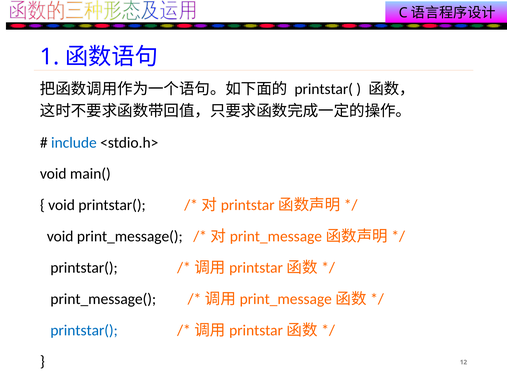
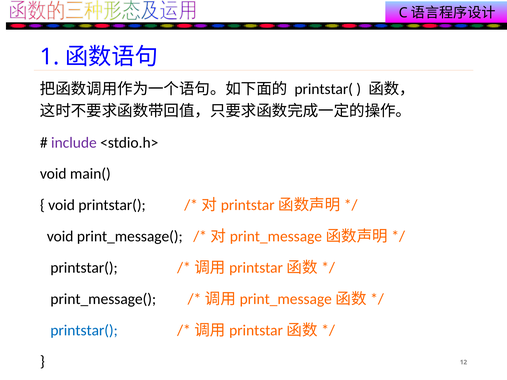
include colour: blue -> purple
